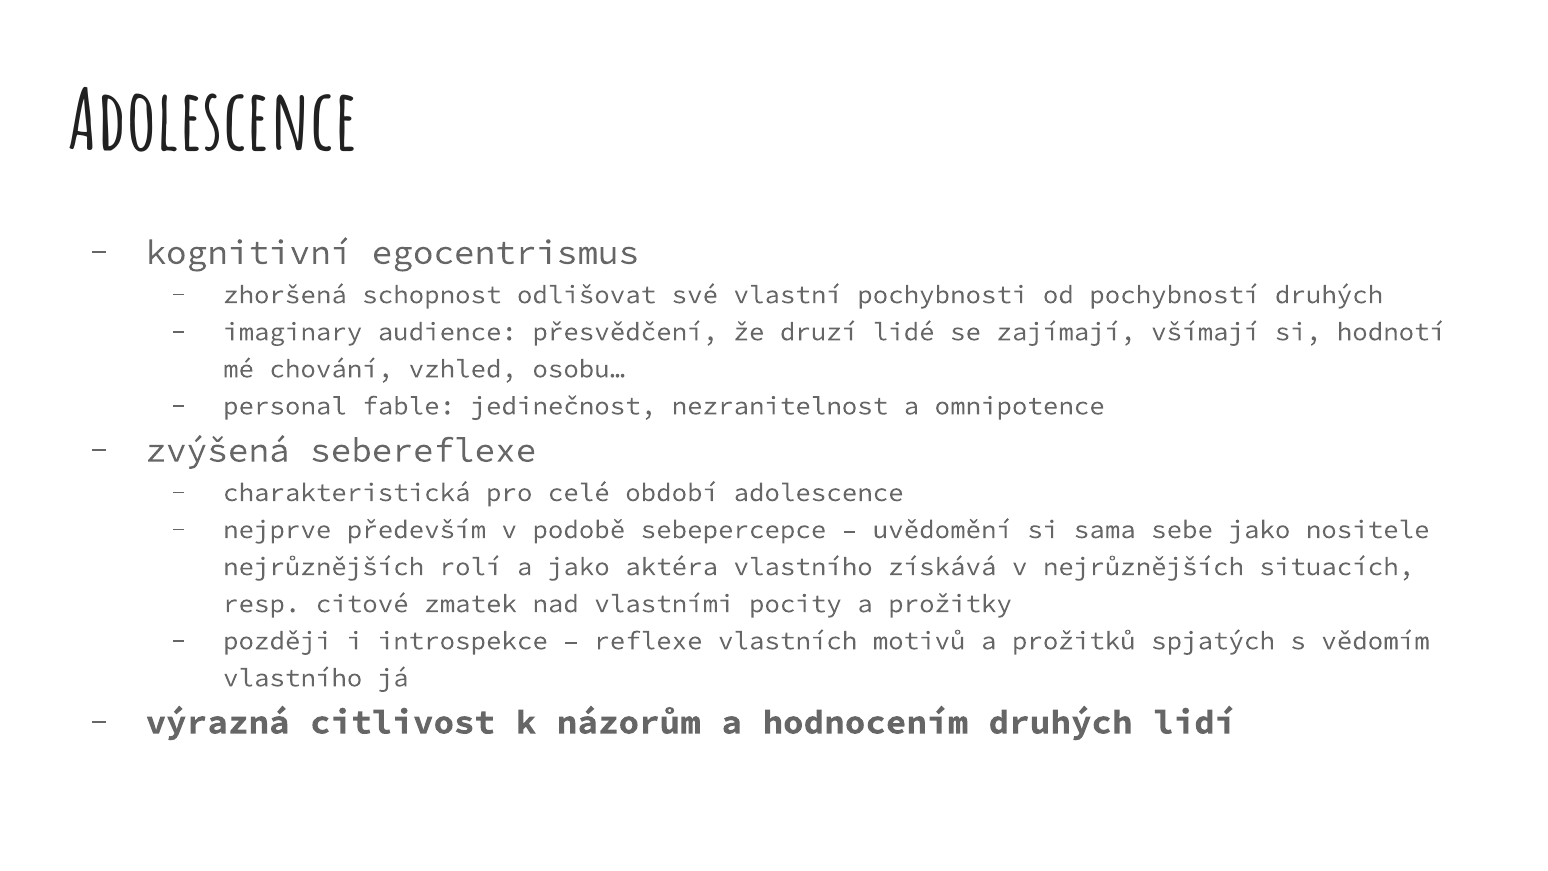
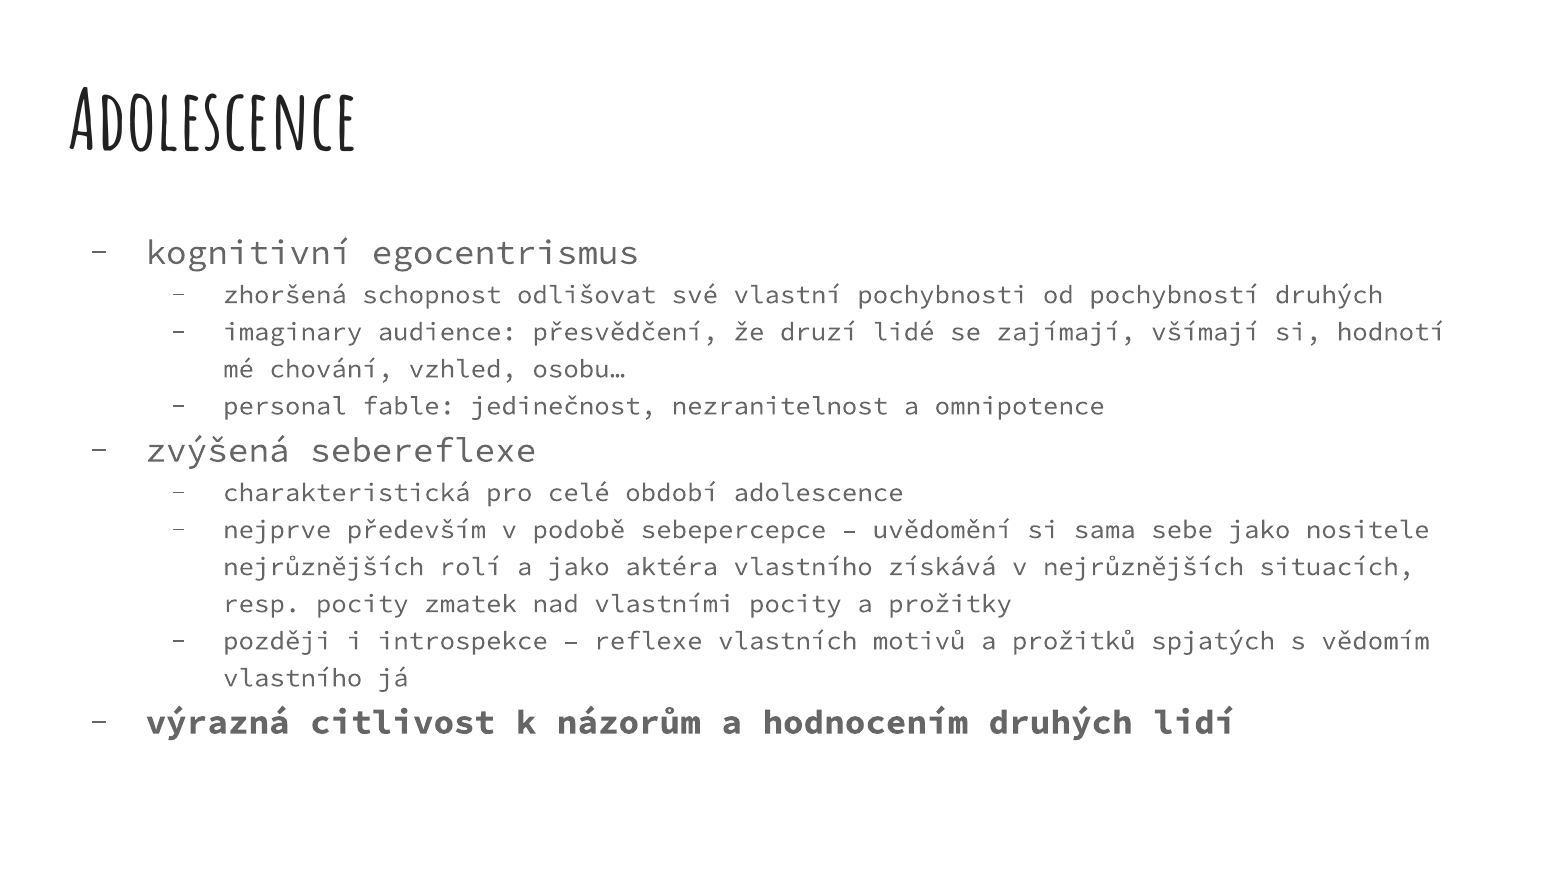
resp citové: citové -> pocity
